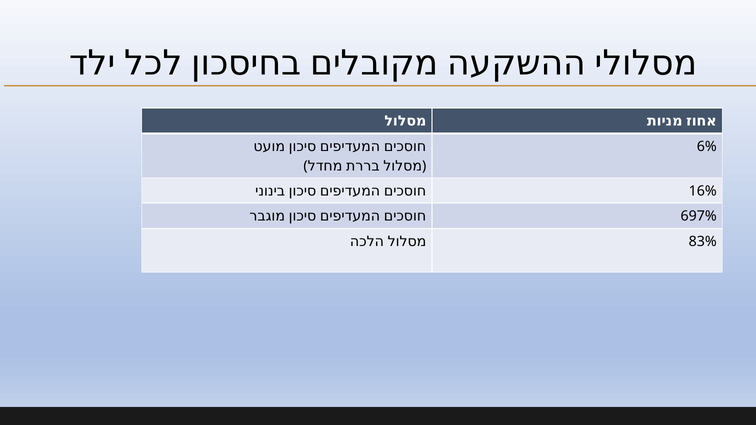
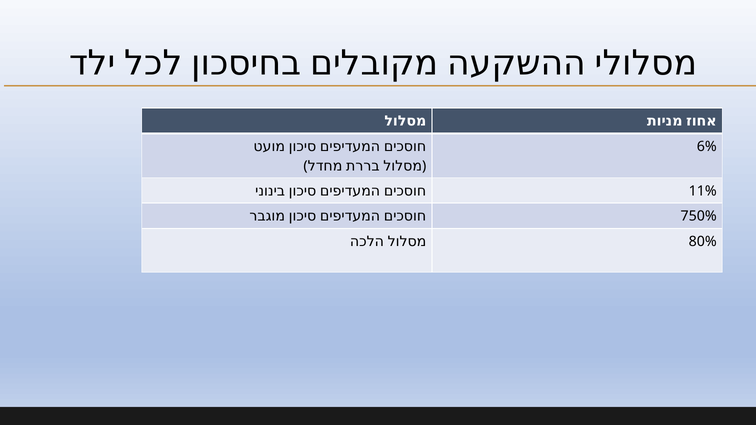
16%: 16% -> 11%
697%: 697% -> 750%
83%: 83% -> 80%
